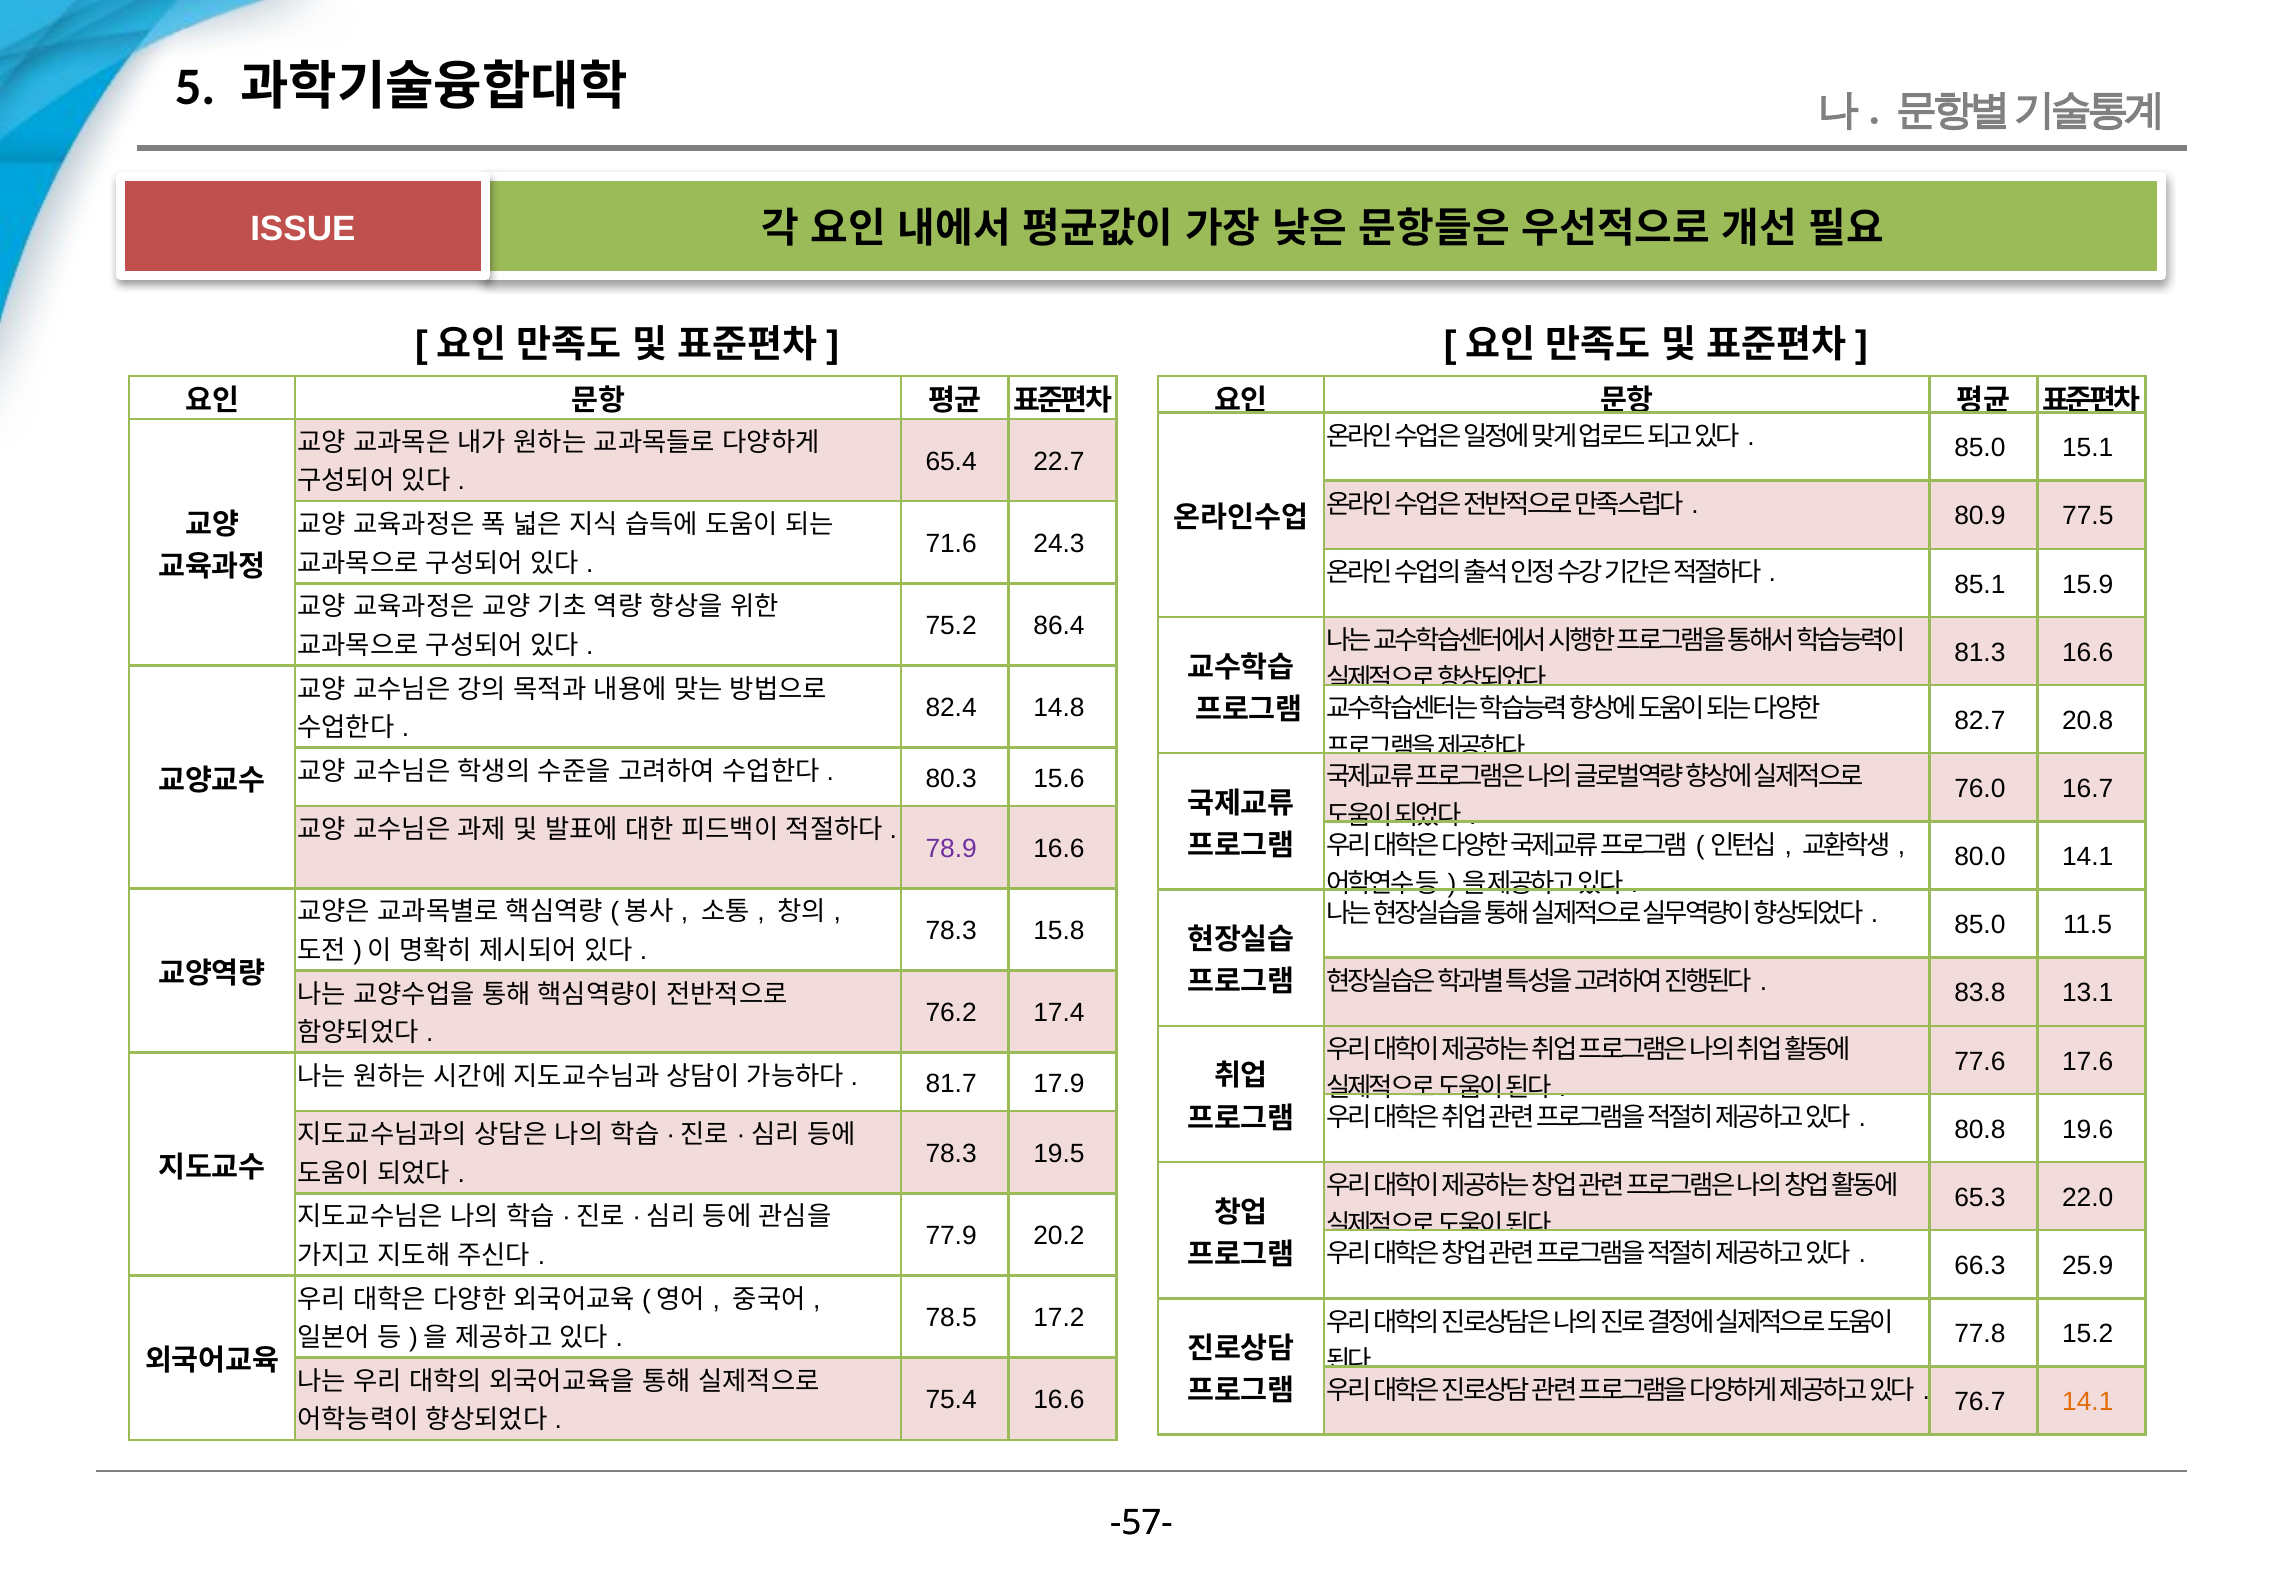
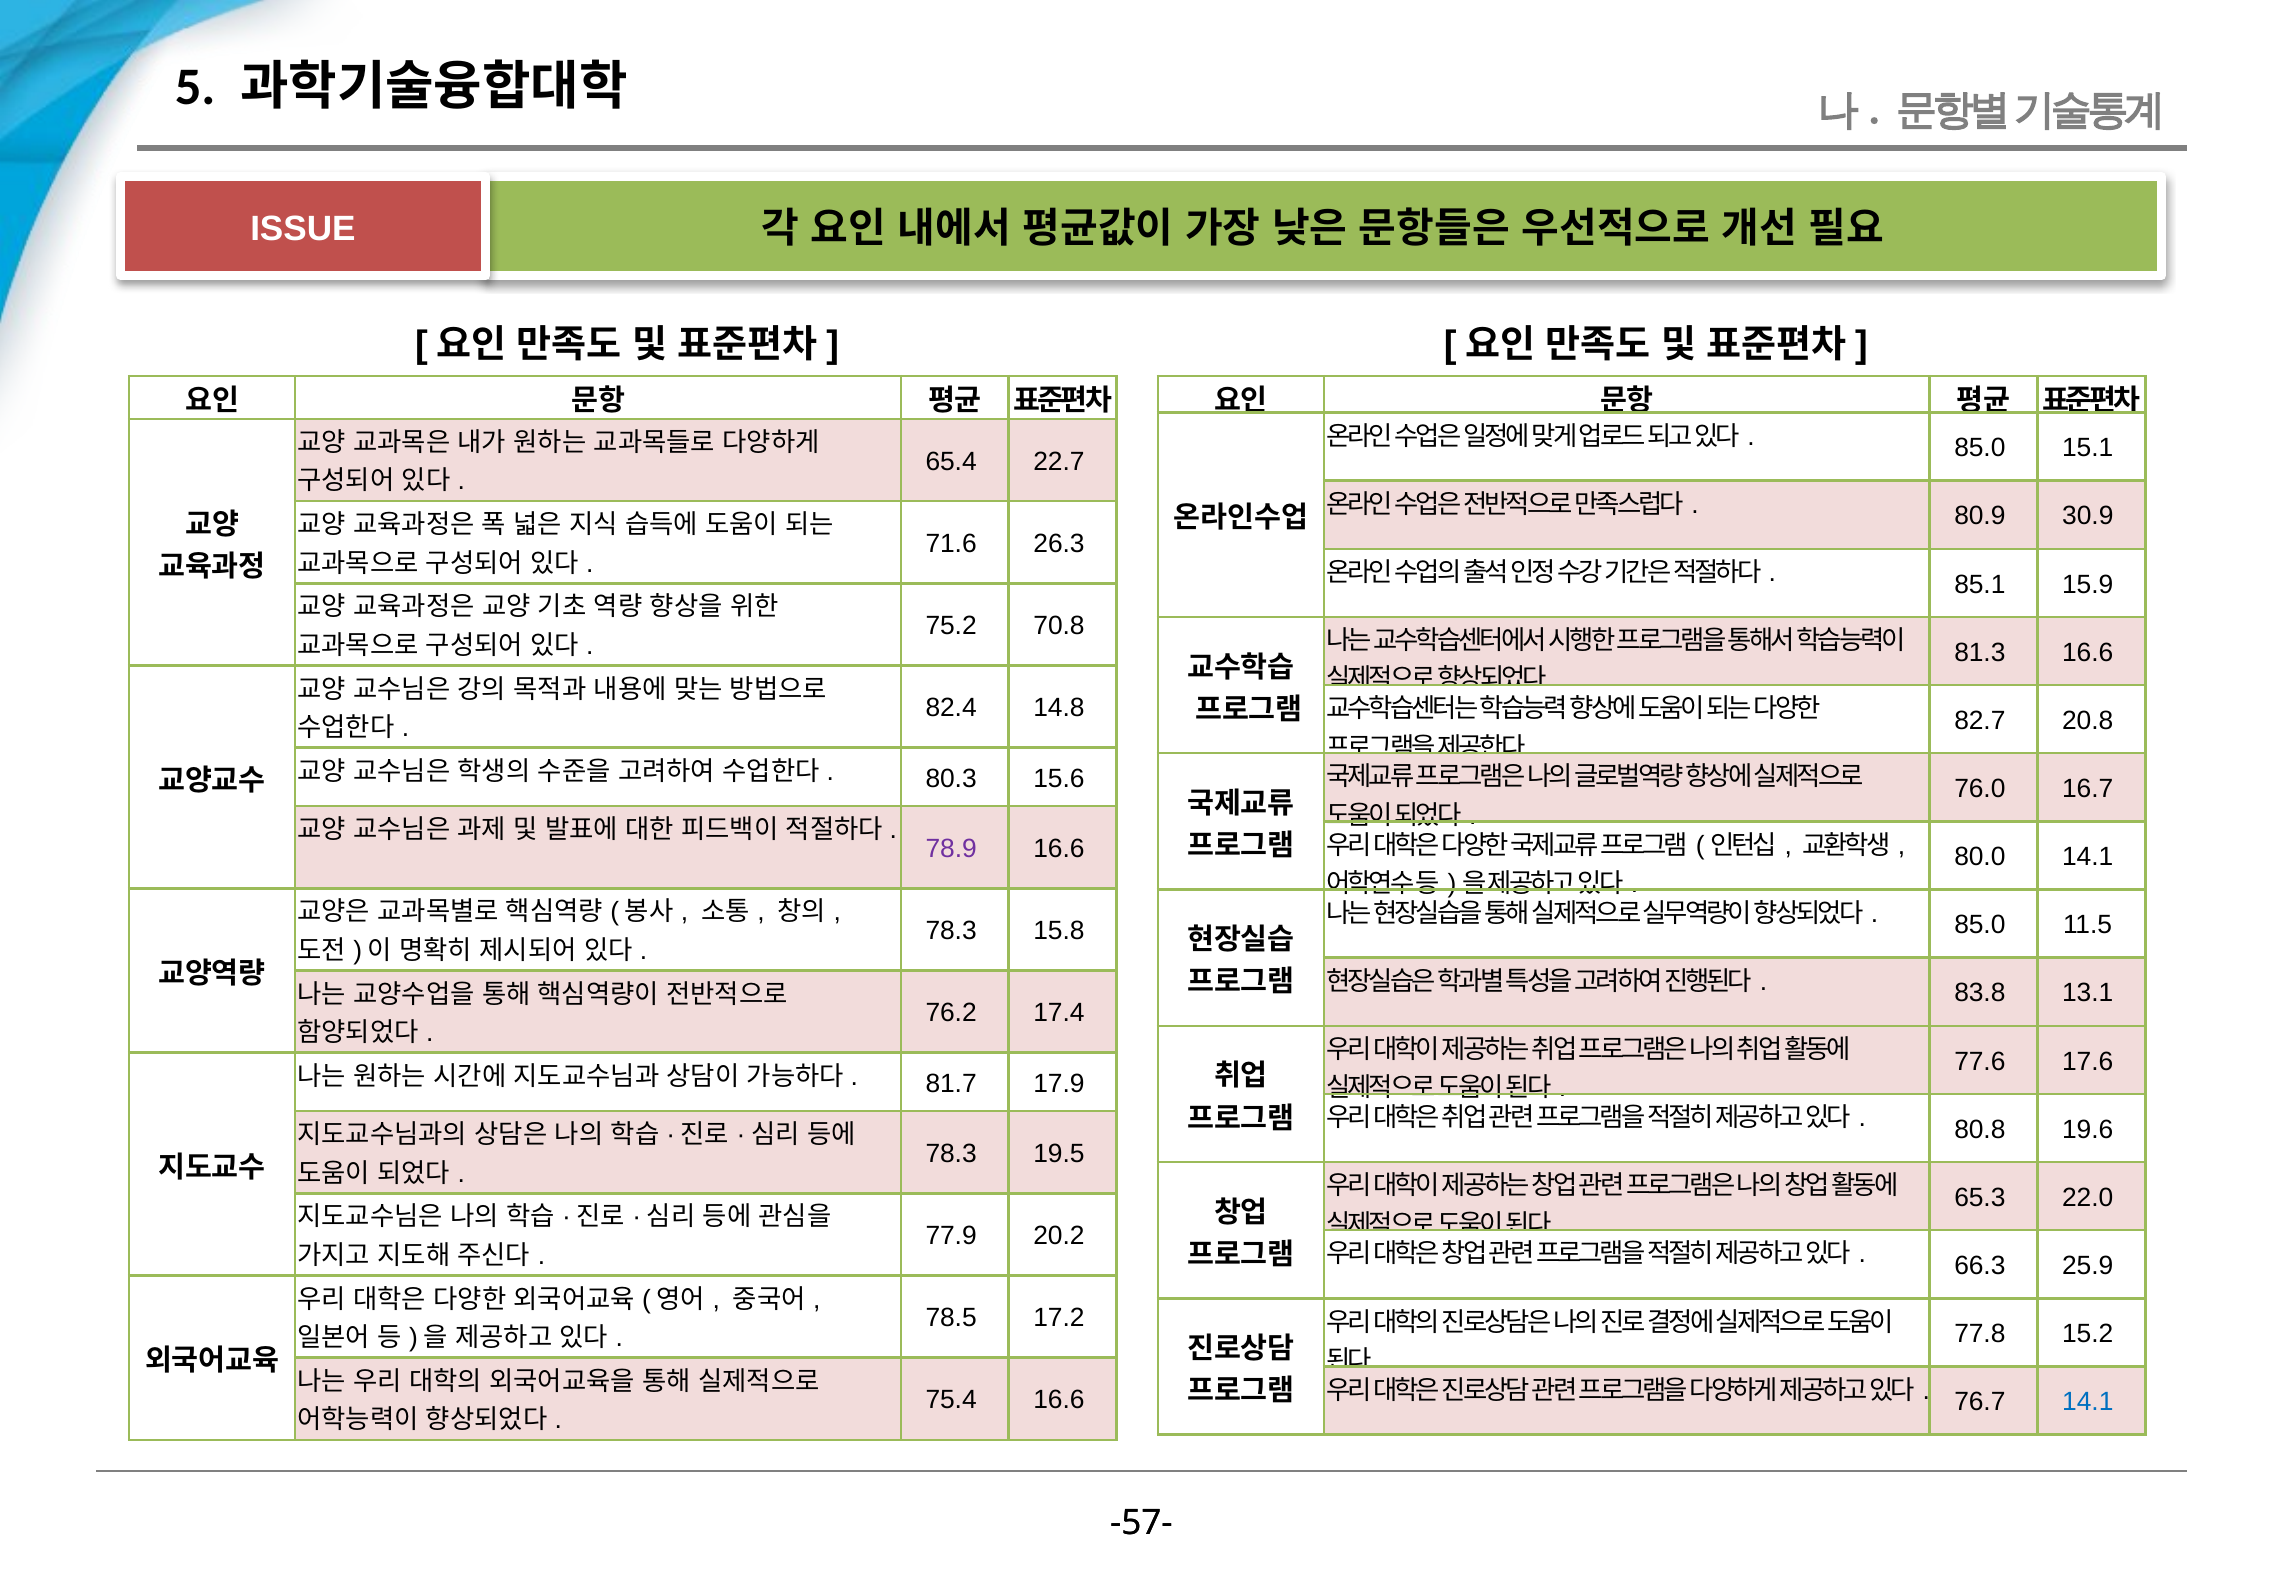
77.5: 77.5 -> 30.9
24.3: 24.3 -> 26.3
86.4: 86.4 -> 70.8
14.1 at (2088, 1402) colour: orange -> blue
